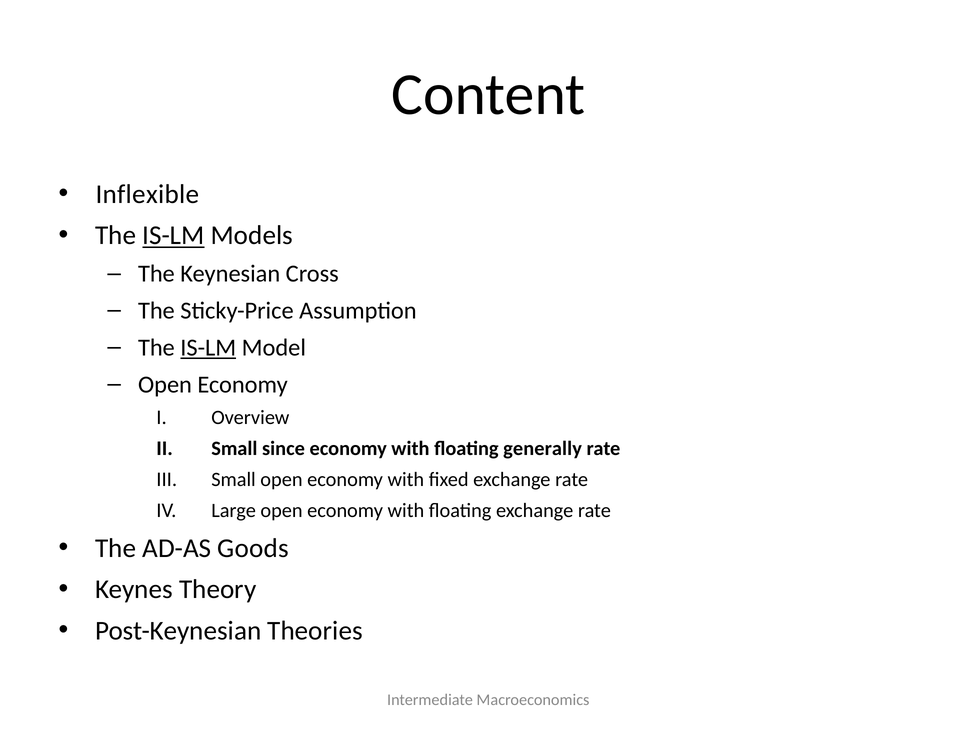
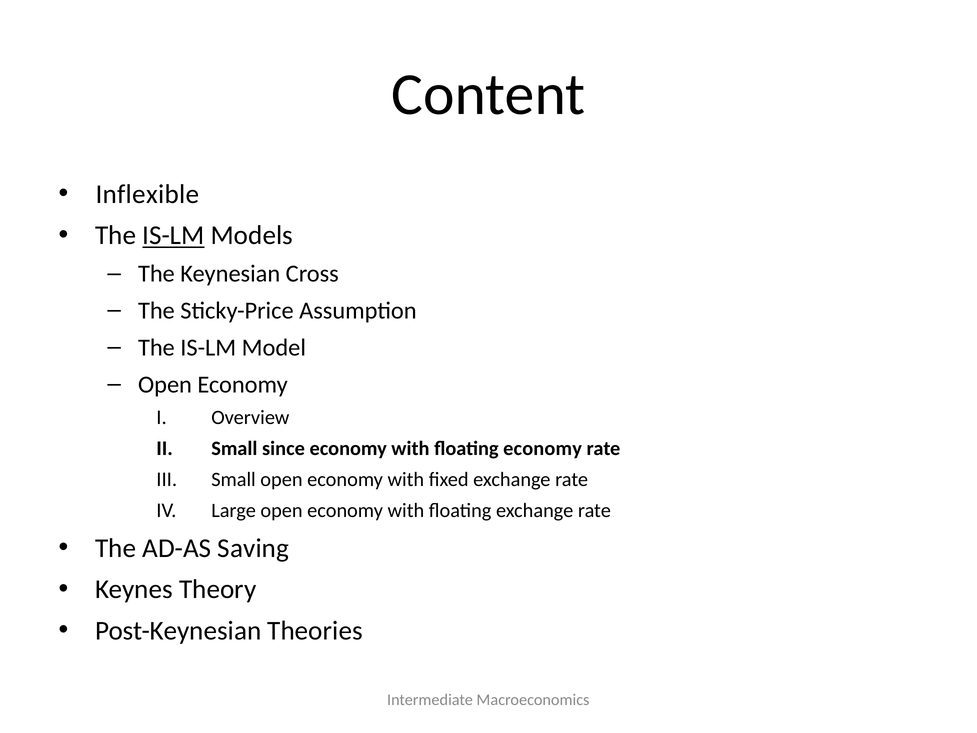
IS-LM at (208, 348) underline: present -> none
floating generally: generally -> economy
Goods: Goods -> Saving
